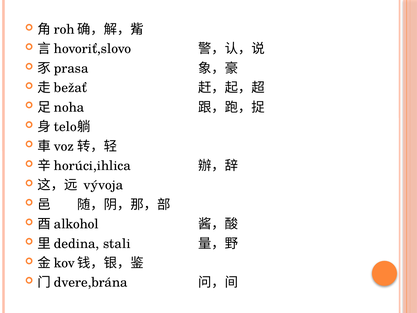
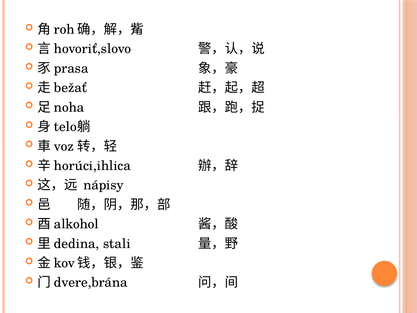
vývoja: vývoja -> nápisy
